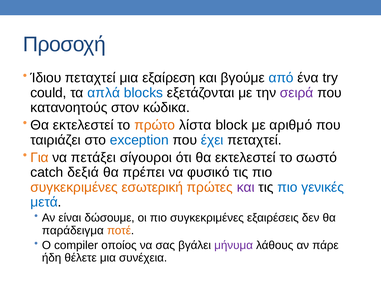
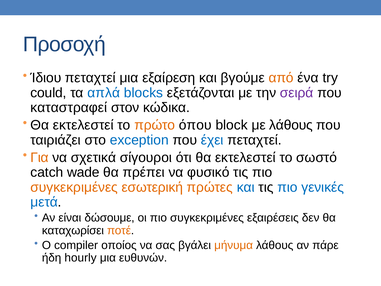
από colour: blue -> orange
κατανοητούς: κατανοητούς -> καταστραφεί
λίστα: λίστα -> όπου
με αριθμό: αριθμό -> λάθους
πετάξει: πετάξει -> σχετικά
δεξιά: δεξιά -> wade
και at (246, 187) colour: purple -> blue
παράδειγμα: παράδειγμα -> καταχωρίσει
μήνυμα colour: purple -> orange
θέλετε: θέλετε -> hourly
συνέχεια: συνέχεια -> ευθυνών
